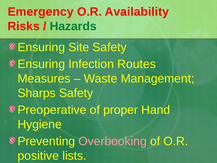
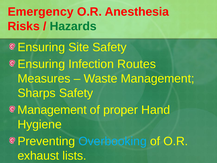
Availability: Availability -> Anesthesia
Preoperative at (52, 110): Preoperative -> Management
Overbooking colour: pink -> light blue
positive: positive -> exhaust
